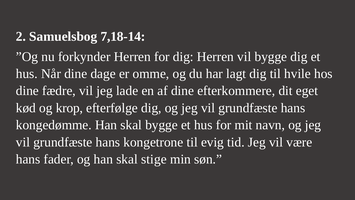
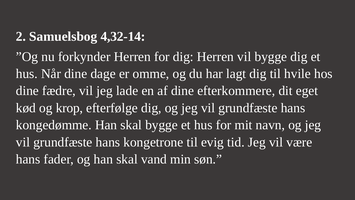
7,18-14: 7,18-14 -> 4,32-14
stige: stige -> vand
